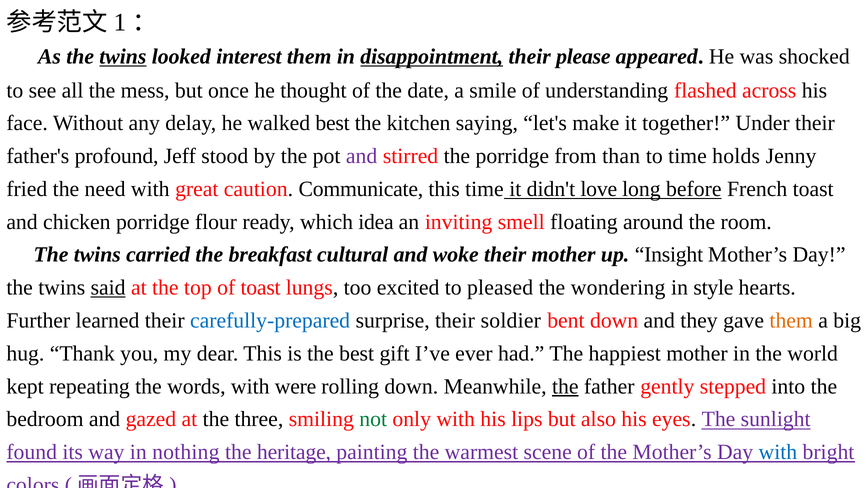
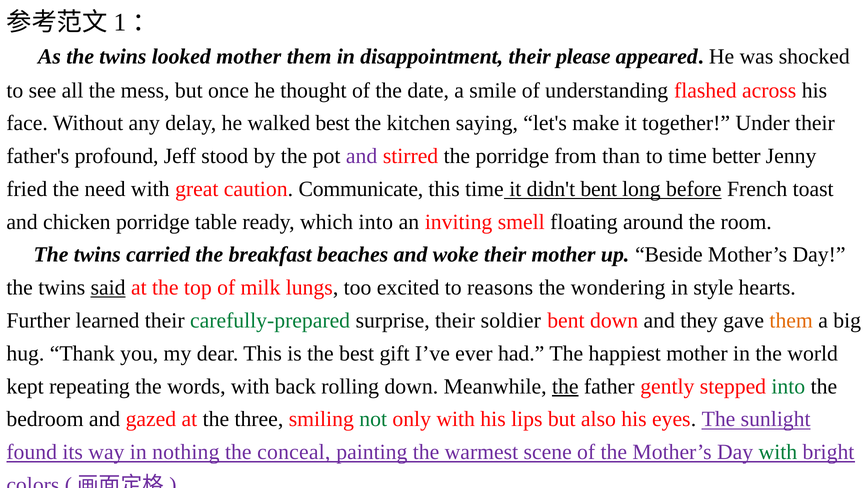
twins at (123, 57) underline: present -> none
looked interest: interest -> mother
disappointment underline: present -> none
holds: holds -> better
didn't love: love -> bent
flour: flour -> table
which idea: idea -> into
cultural: cultural -> beaches
Insight: Insight -> Beside
of toast: toast -> milk
pleased: pleased -> reasons
carefully-prepared colour: blue -> green
were: were -> back
into at (788, 387) colour: black -> green
heritage: heritage -> conceal
with at (778, 452) colour: blue -> green
